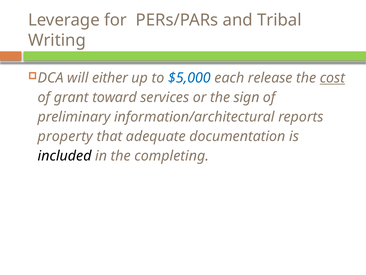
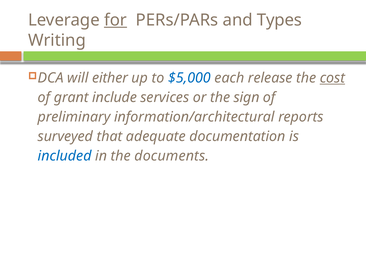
for underline: none -> present
Tribal: Tribal -> Types
toward: toward -> include
property: property -> surveyed
included colour: black -> blue
completing: completing -> documents
